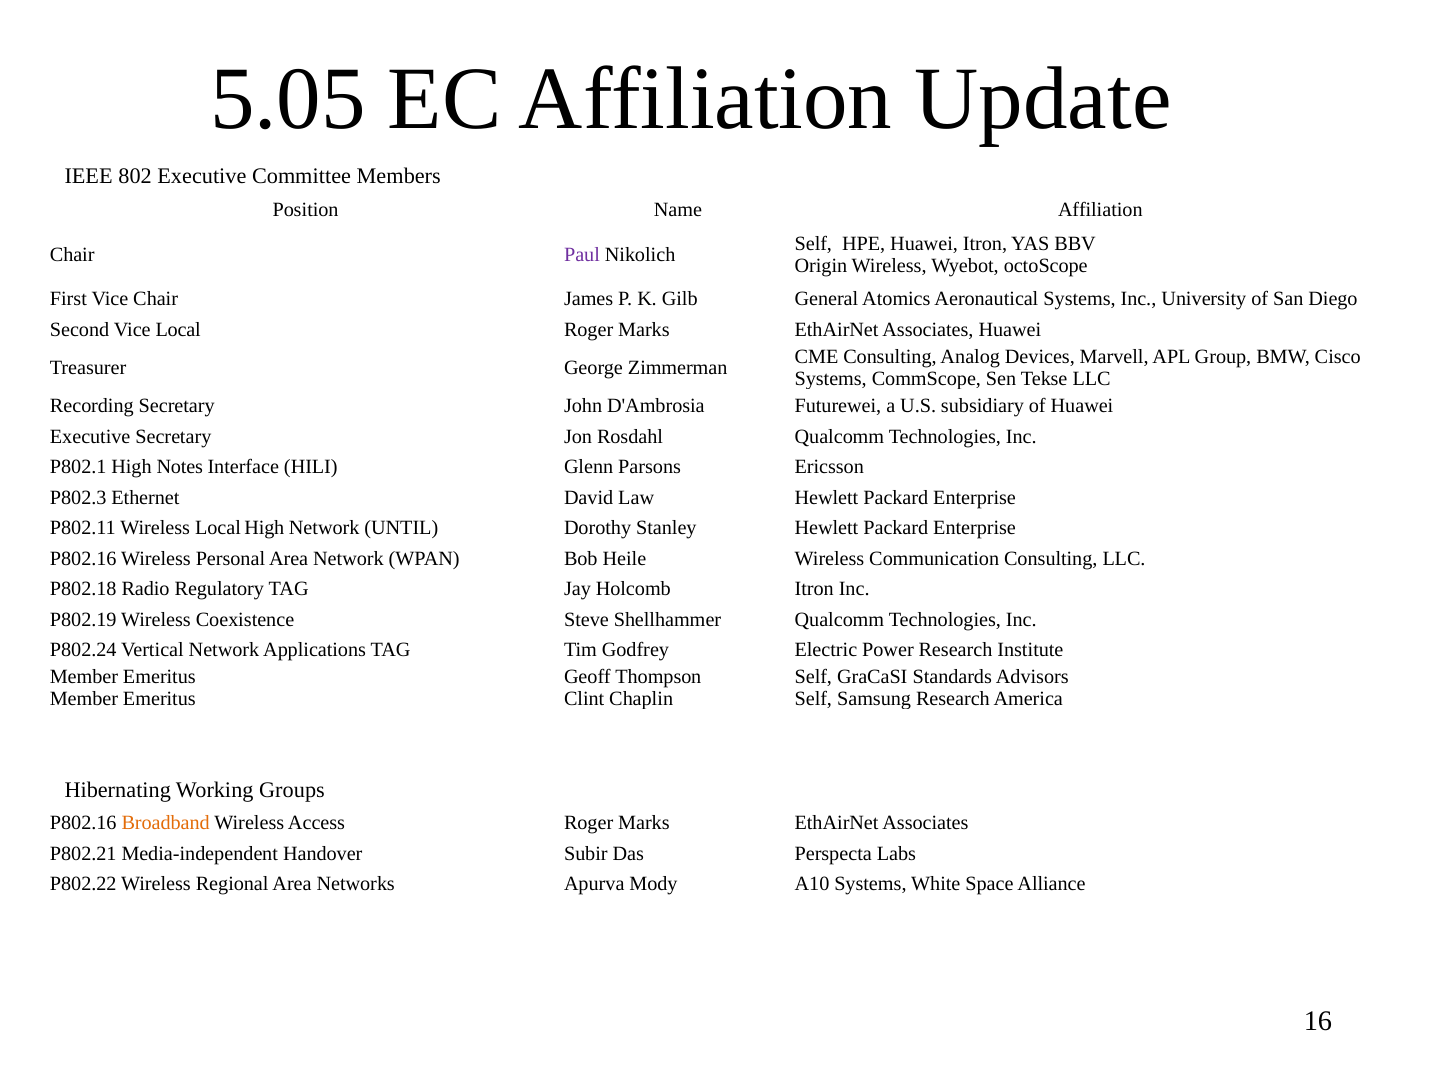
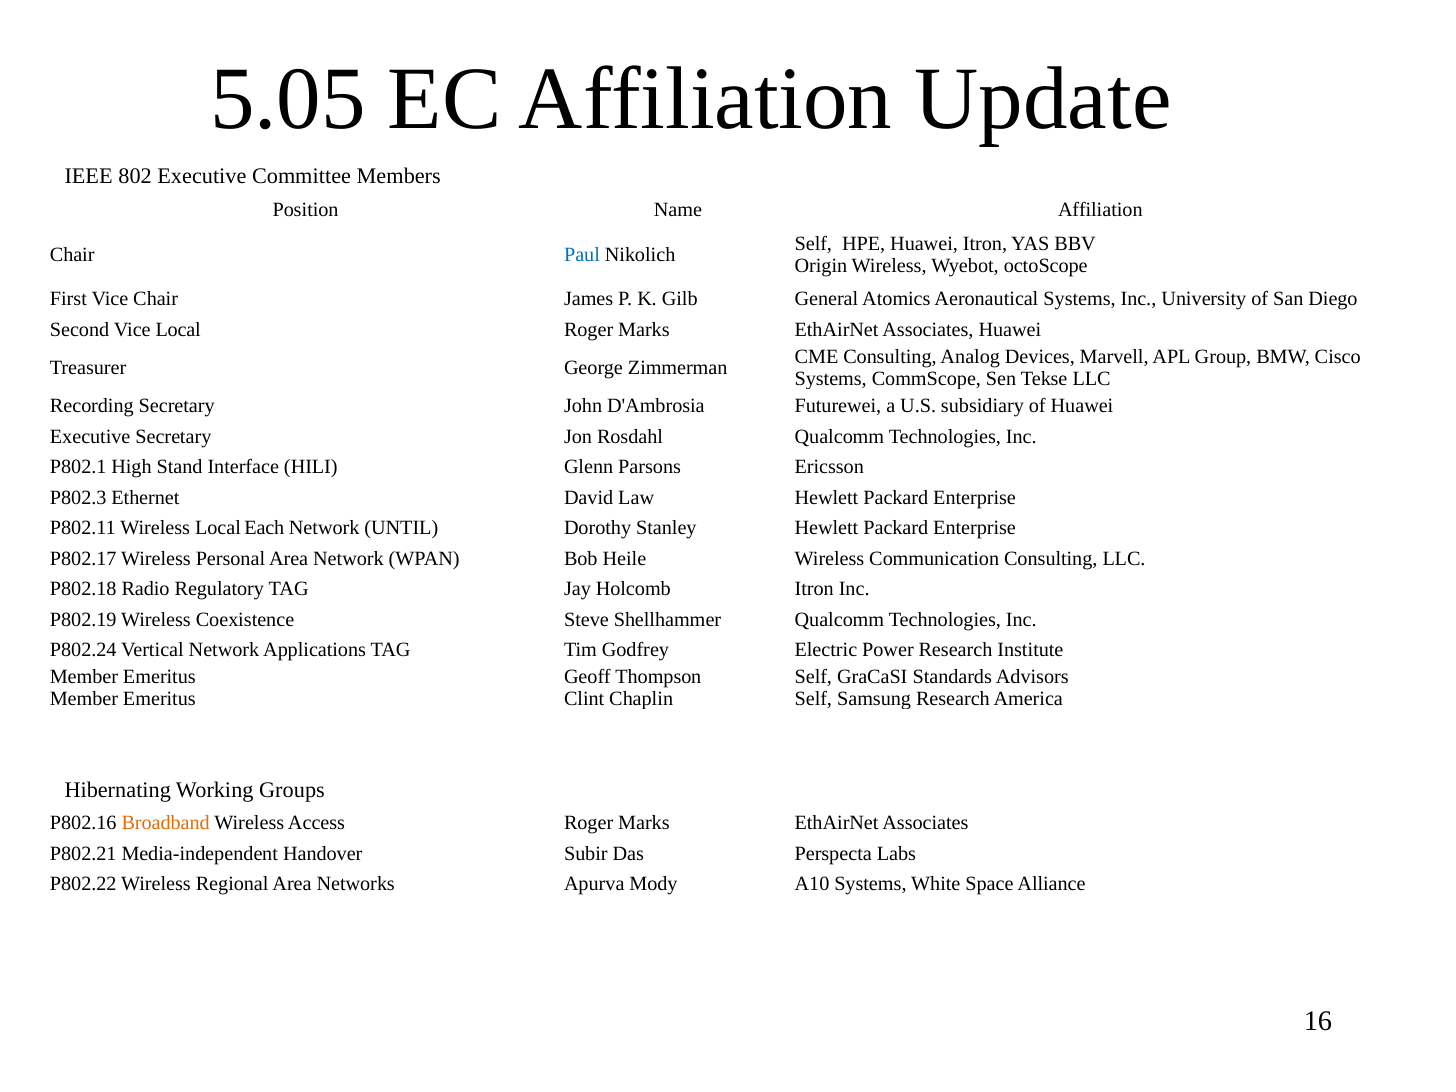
Paul colour: purple -> blue
Notes: Notes -> Stand
Local High: High -> Each
P802.16 at (83, 558): P802.16 -> P802.17
